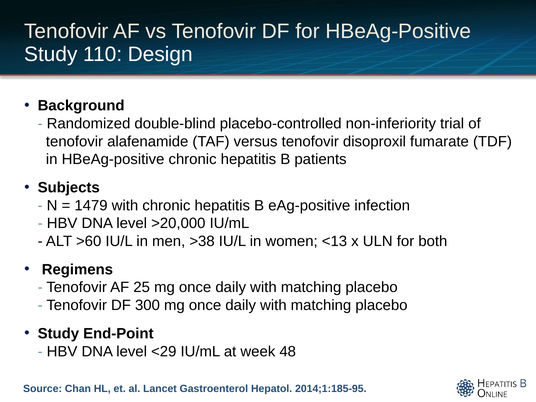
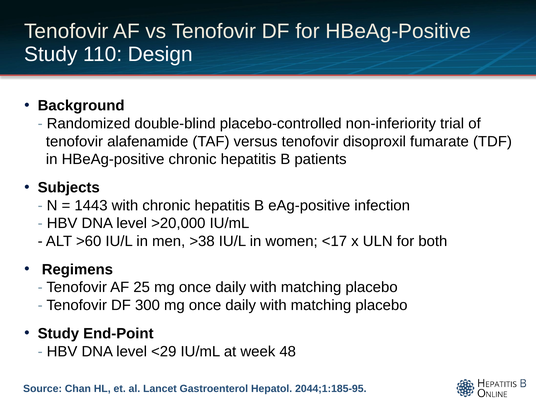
1479: 1479 -> 1443
<13: <13 -> <17
2014;1:185-95: 2014;1:185-95 -> 2044;1:185-95
